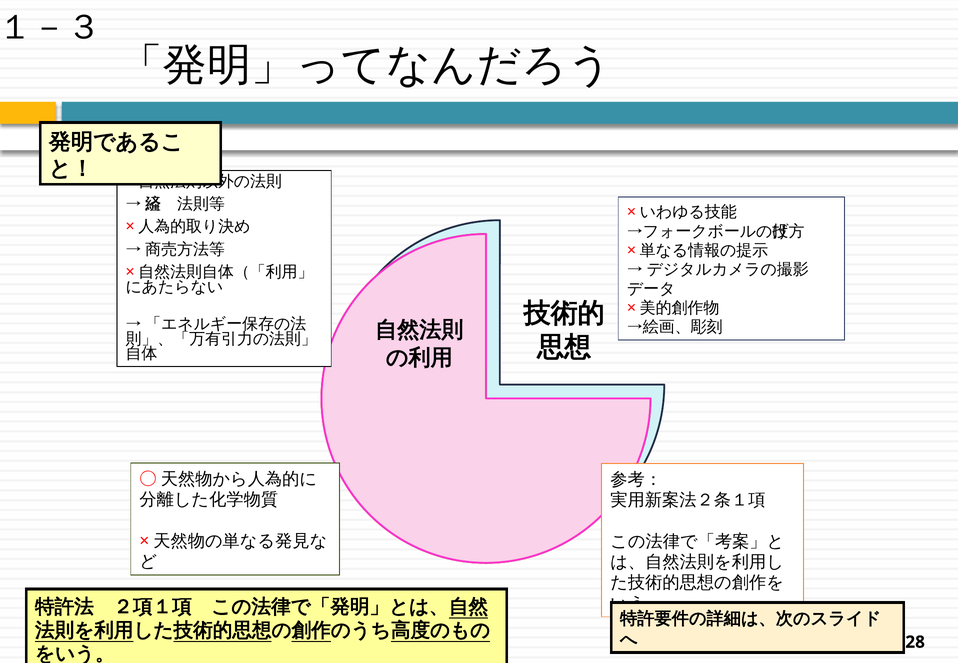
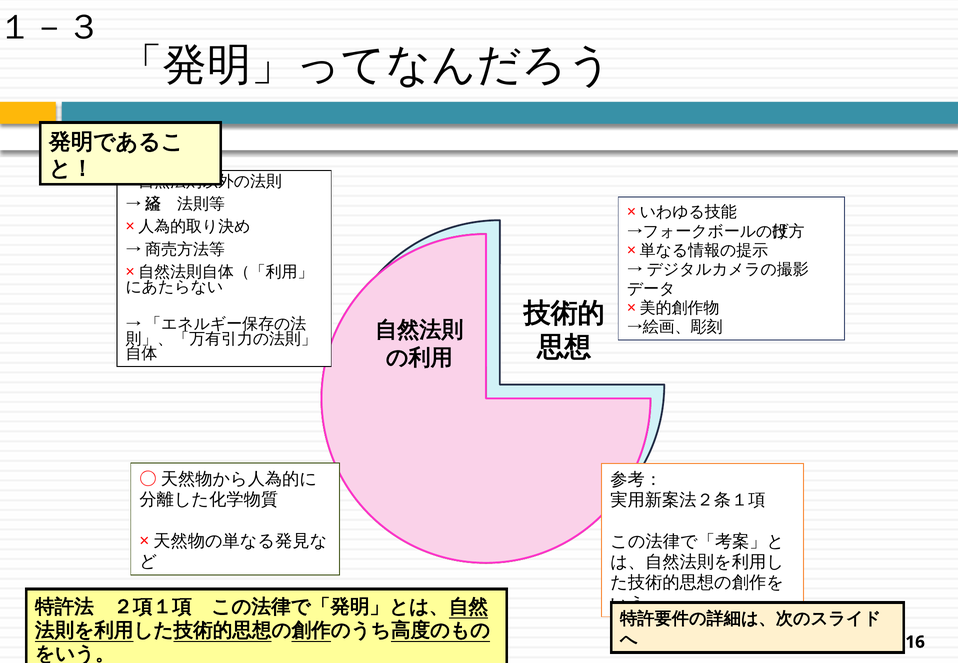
28: 28 -> 16
